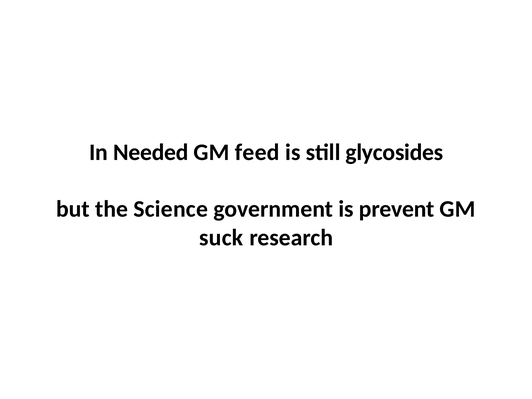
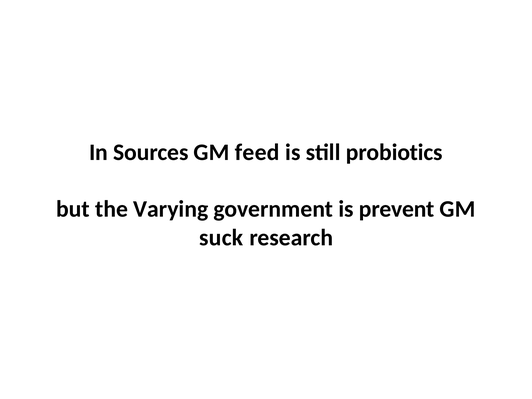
Needed: Needed -> Sources
glycosides: glycosides -> probiotics
Science: Science -> Varying
